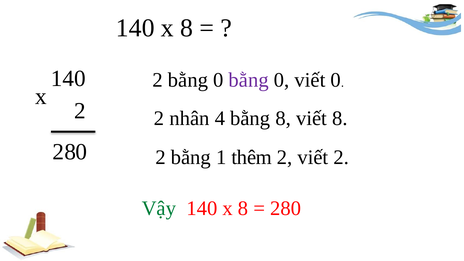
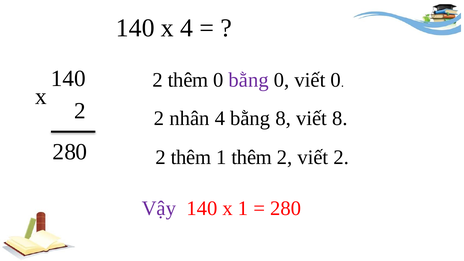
8 at (187, 28): 8 -> 4
bằng at (188, 80): bằng -> thêm
bằng at (191, 157): bằng -> thêm
Vậy colour: green -> purple
8 at (243, 208): 8 -> 1
